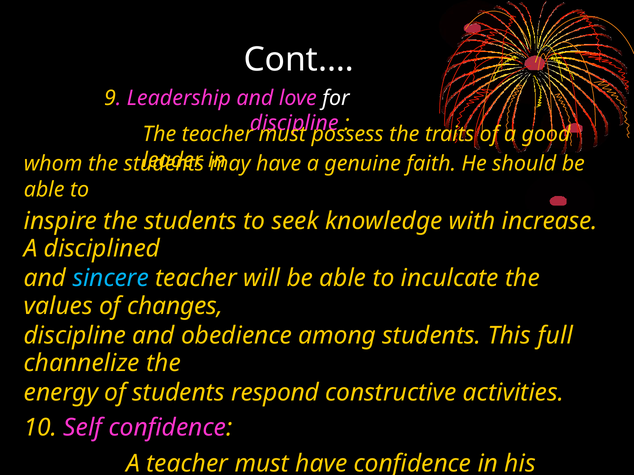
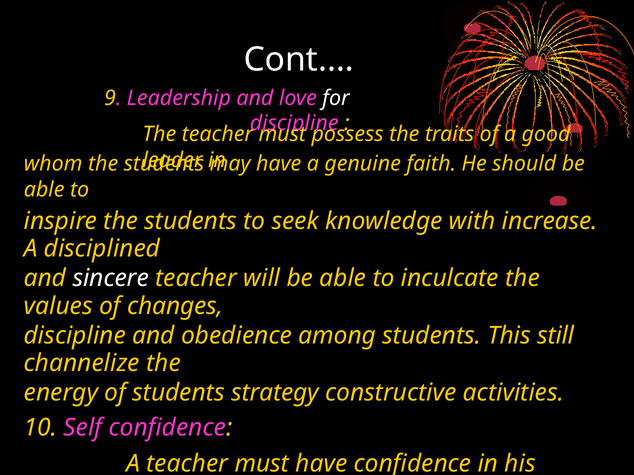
sincere colour: light blue -> white
full: full -> still
respond: respond -> strategy
